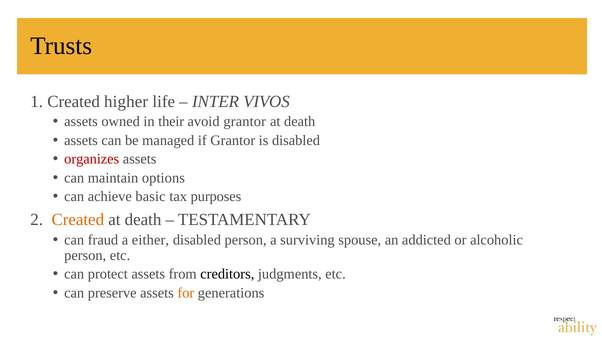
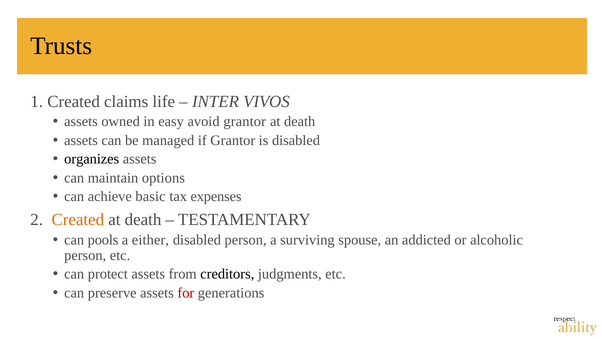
higher: higher -> claims
their: their -> easy
organizes colour: red -> black
purposes: purposes -> expenses
fraud: fraud -> pools
for colour: orange -> red
